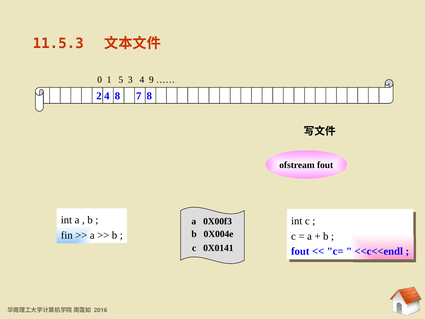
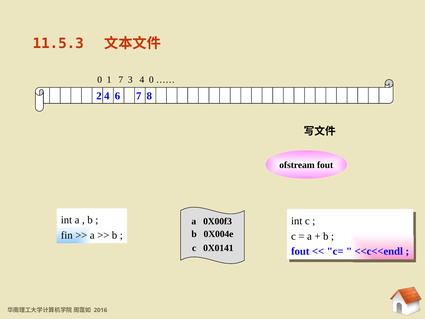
1 5: 5 -> 7
4 9: 9 -> 0
4 8: 8 -> 6
